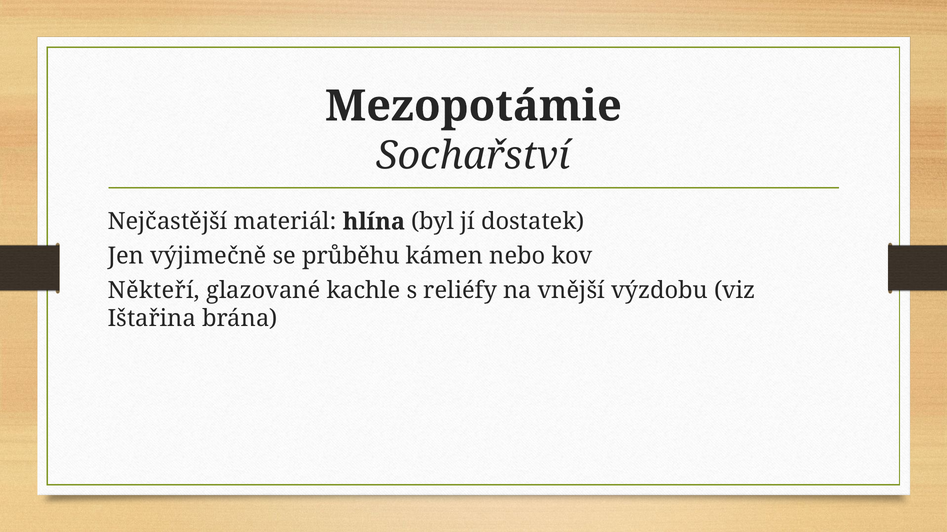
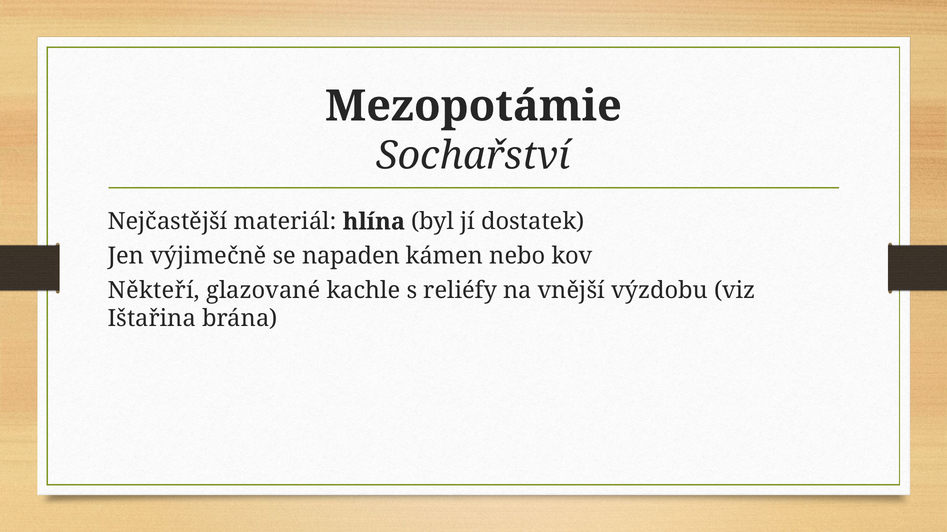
průběhu: průběhu -> napaden
